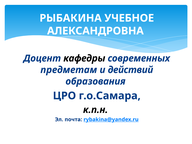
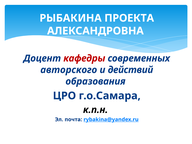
УЧЕБНОЕ: УЧЕБНОЕ -> ПРОЕКТА
кафедры colour: black -> red
предметам: предметам -> авторского
